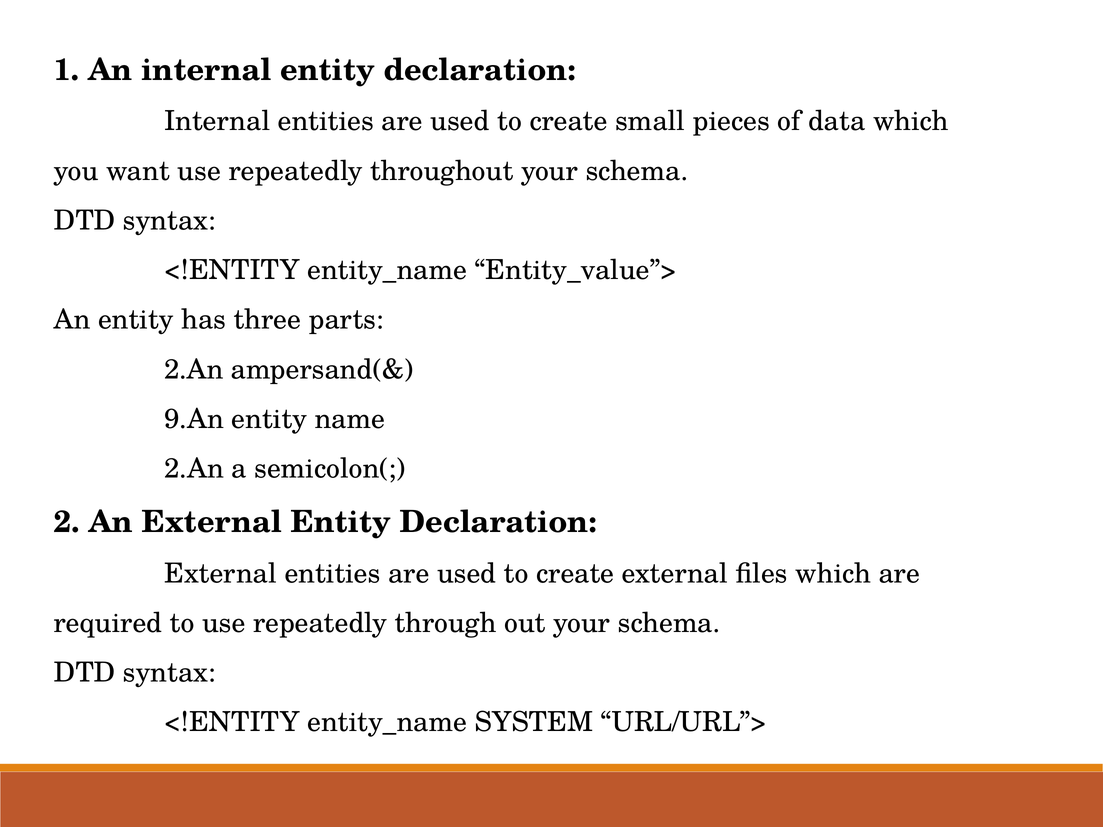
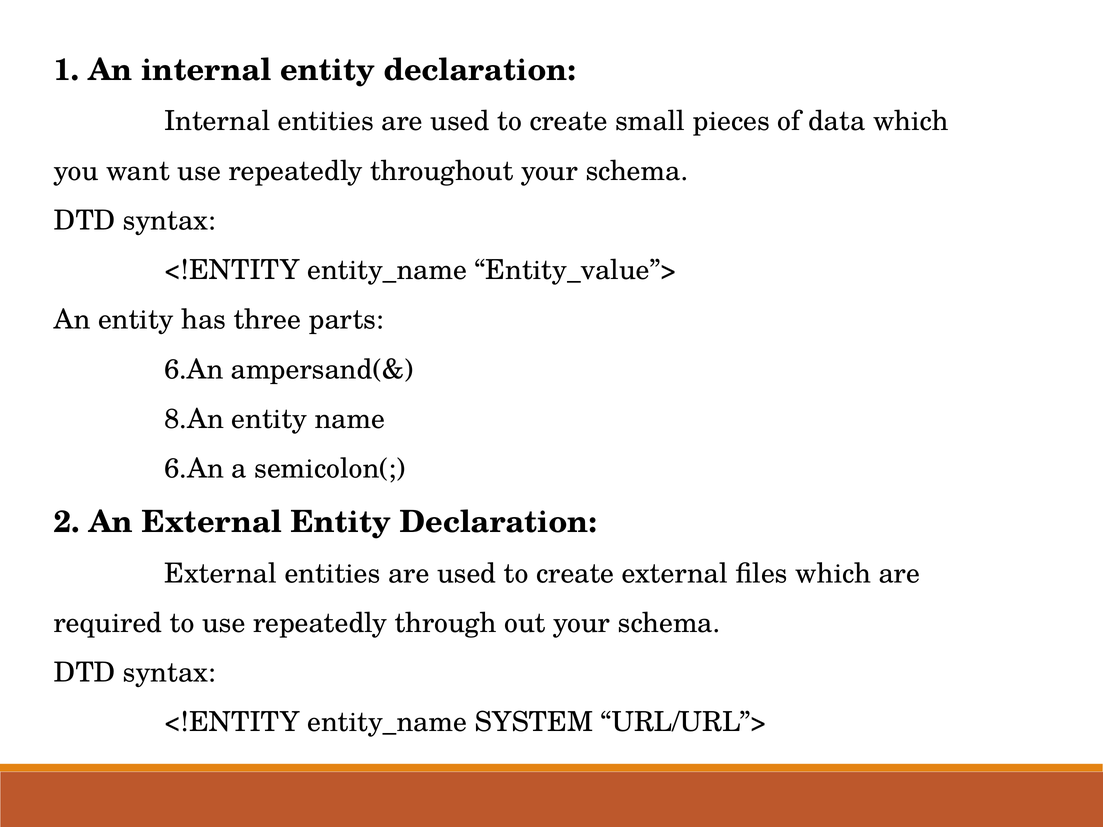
2.An at (194, 370): 2.An -> 6.An
9.An: 9.An -> 8.An
2.An at (194, 469): 2.An -> 6.An
